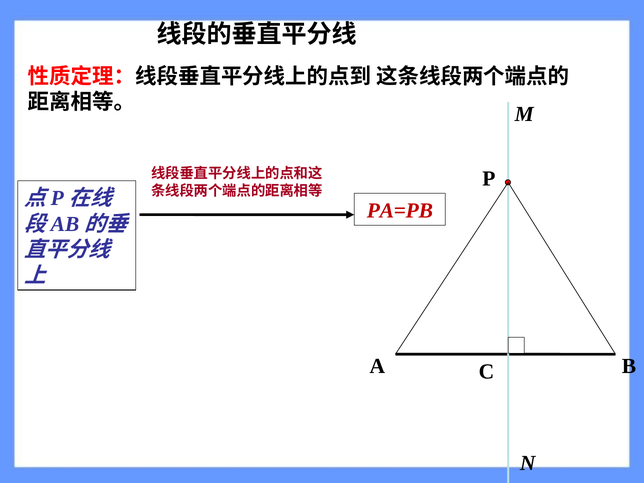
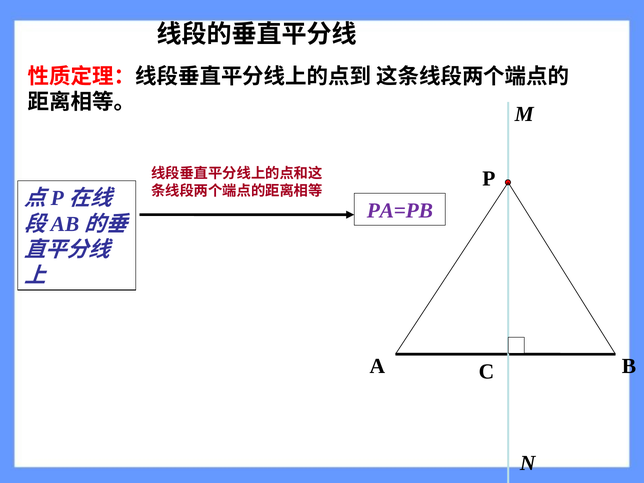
PA=PB colour: red -> purple
